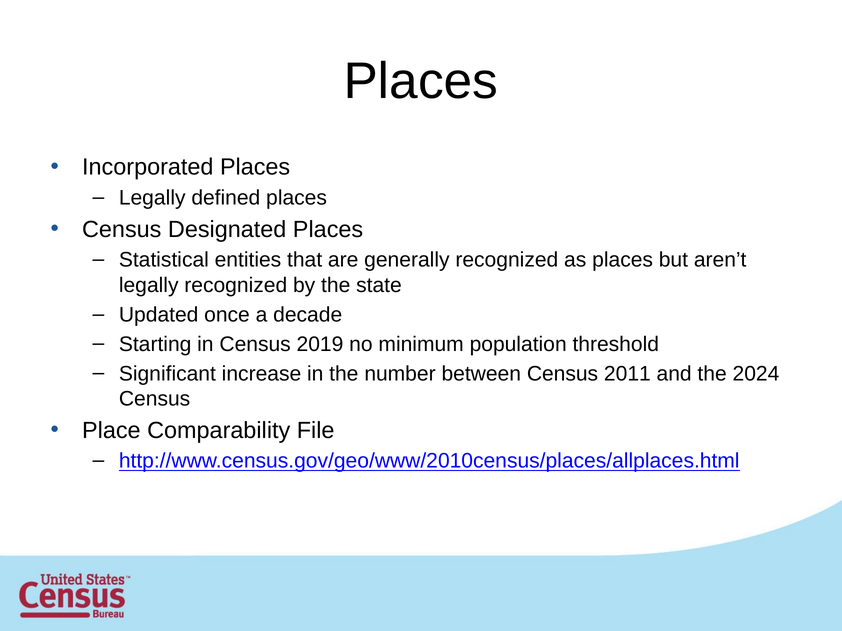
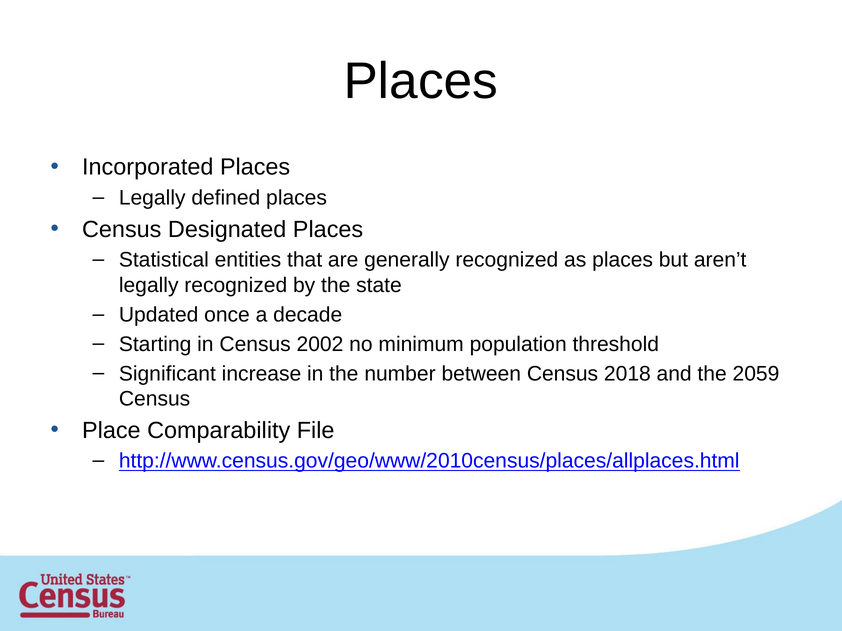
2019: 2019 -> 2002
2011: 2011 -> 2018
2024: 2024 -> 2059
